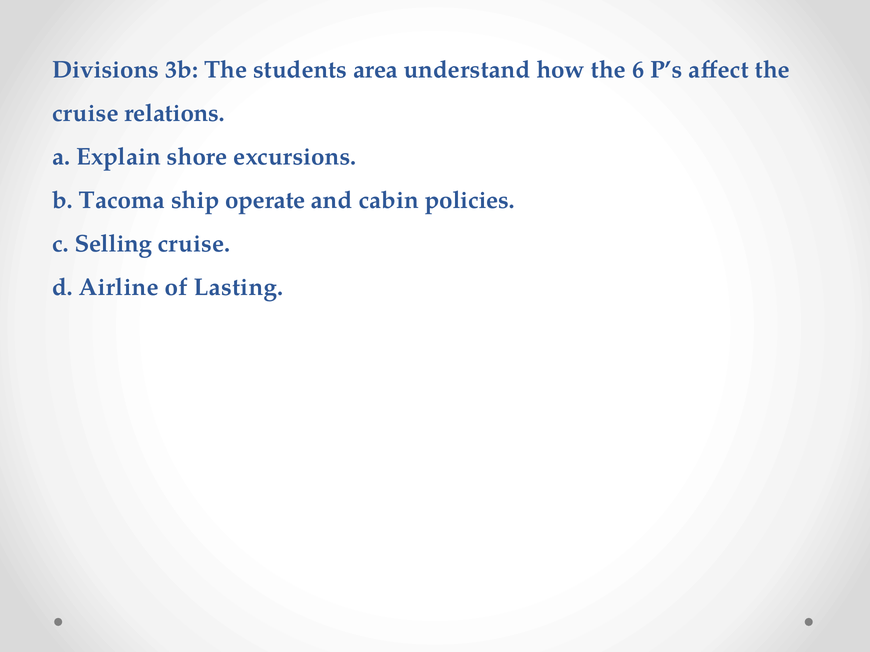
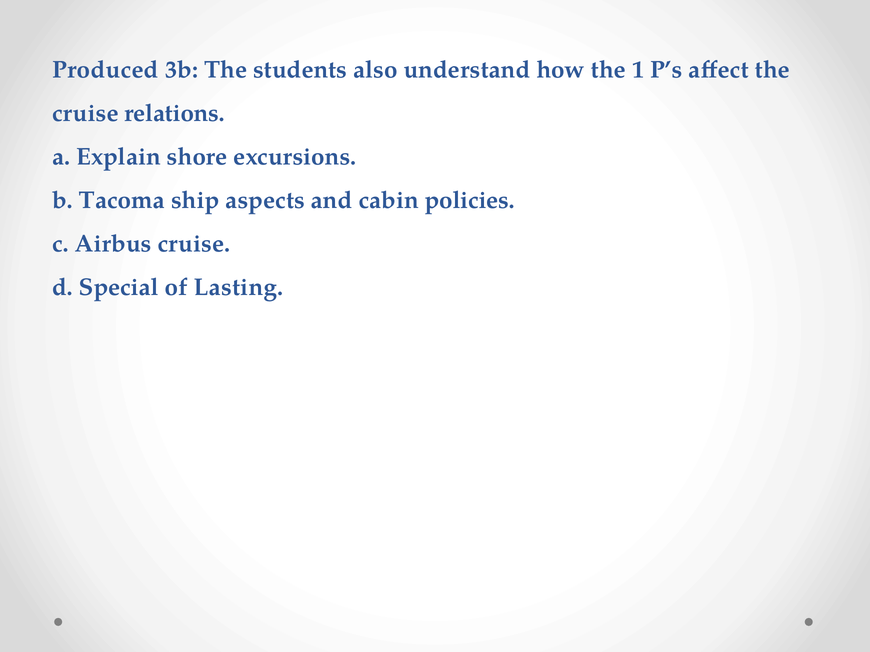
Divisions: Divisions -> Produced
area: area -> also
6: 6 -> 1
operate: operate -> aspects
Selling: Selling -> Airbus
Airline: Airline -> Special
